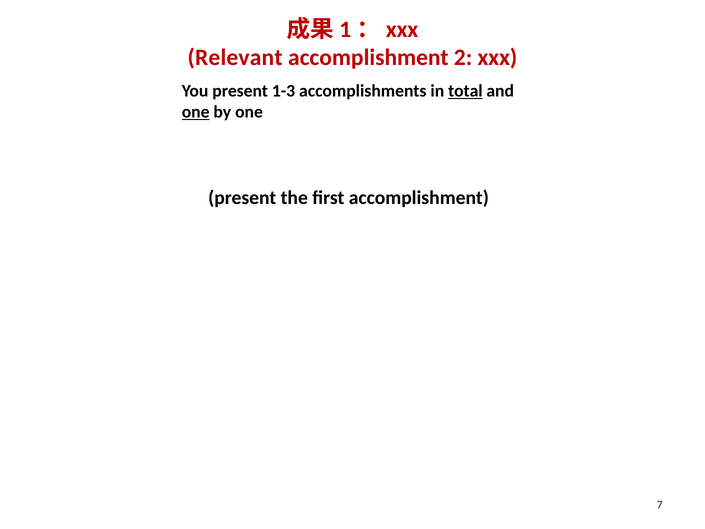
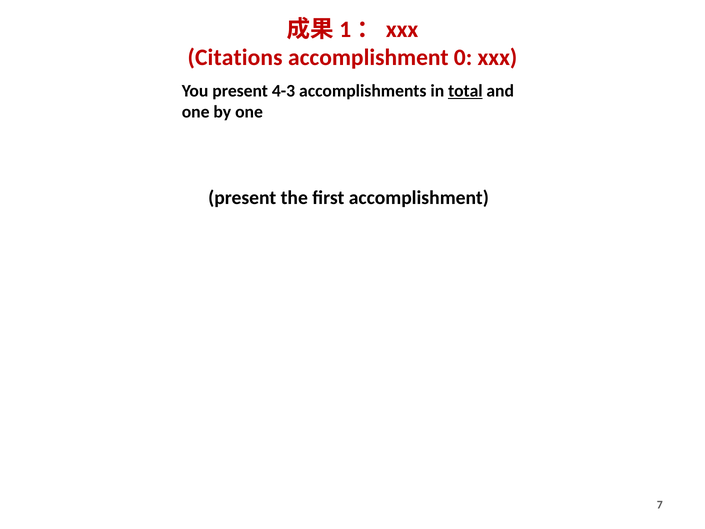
Relevant: Relevant -> Citations
2: 2 -> 0
1-3: 1-3 -> 4-3
one at (196, 112) underline: present -> none
